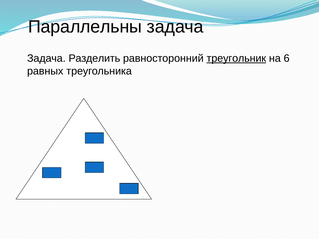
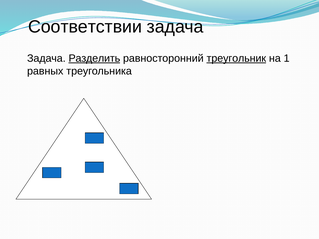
Параллельны: Параллельны -> Соответствии
Разделить underline: none -> present
6: 6 -> 1
